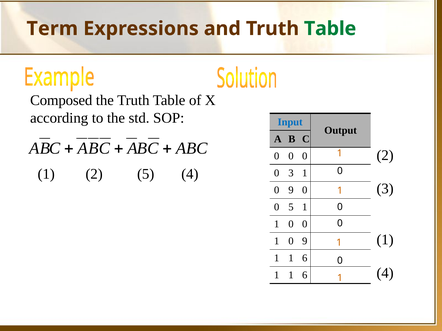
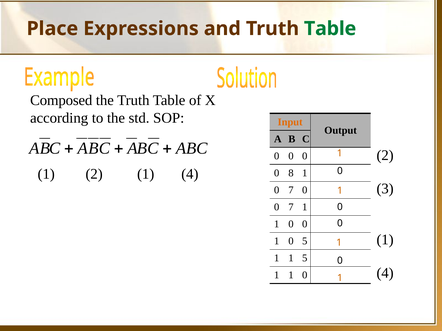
Term: Term -> Place
Input colour: blue -> orange
2 5: 5 -> 1
0 3: 3 -> 8
9 at (291, 190): 9 -> 7
5 at (291, 207): 5 -> 7
9 at (305, 241): 9 -> 5
6 at (305, 258): 6 -> 5
6 at (305, 276): 6 -> 0
